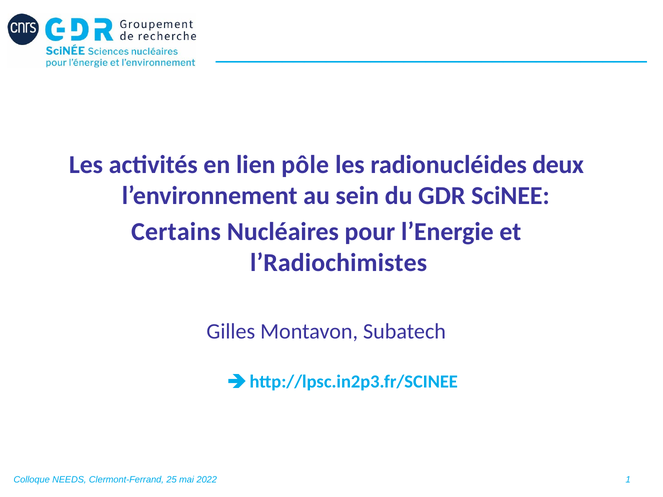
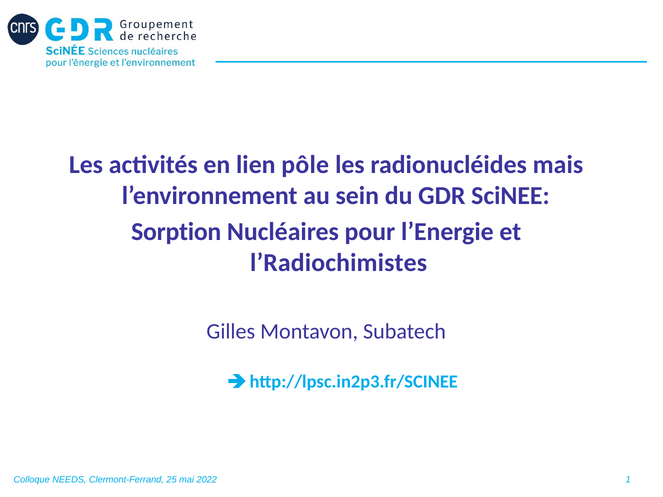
deux: deux -> mais
Certains: Certains -> Sorption
